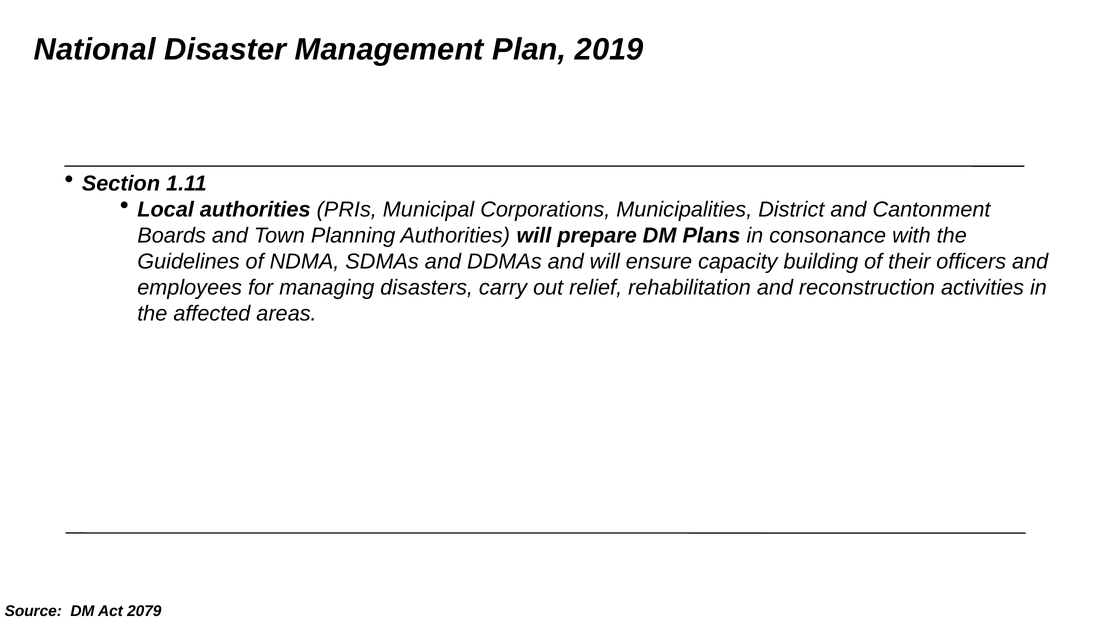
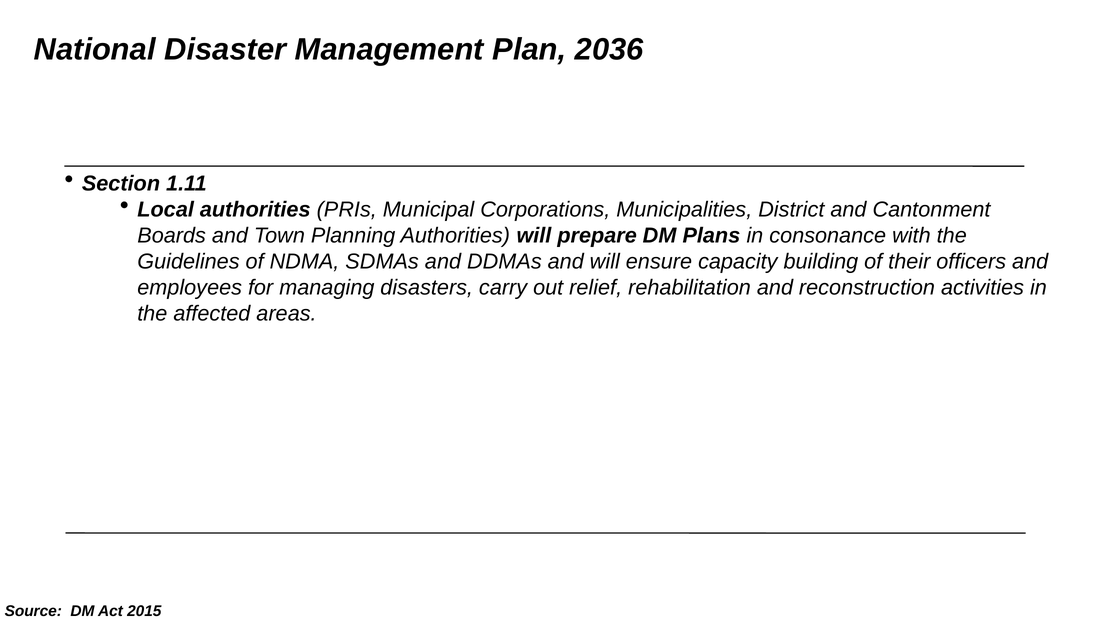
2019: 2019 -> 2036
2079: 2079 -> 2015
